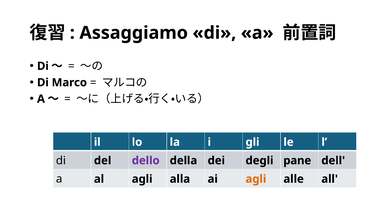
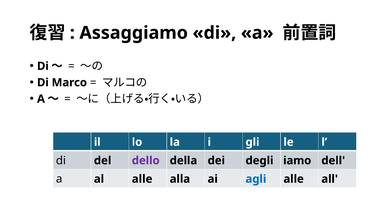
pane: pane -> iamo
al agli: agli -> alle
agli at (256, 178) colour: orange -> blue
